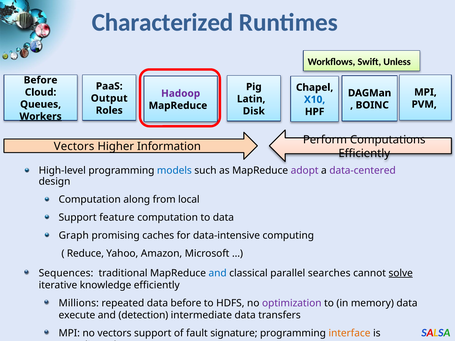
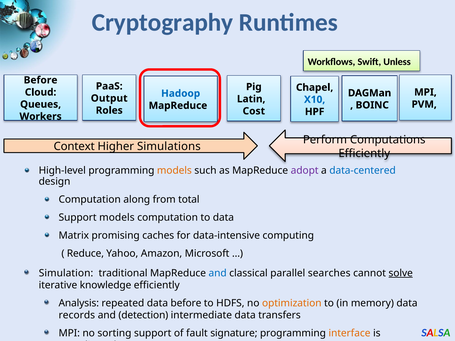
Characterized: Characterized -> Cryptography
Hadoop colour: purple -> blue
Disk: Disk -> Cost
Workers underline: present -> none
Vectors at (74, 147): Vectors -> Context
Information: Information -> Simulations
models at (174, 171) colour: blue -> orange
data-centered colour: purple -> blue
local: local -> total
Support feature: feature -> models
Graph: Graph -> Matrix
Sequences: Sequences -> Simulation
Millions: Millions -> Analysis
optimization colour: purple -> orange
execute: execute -> records
no vectors: vectors -> sorting
